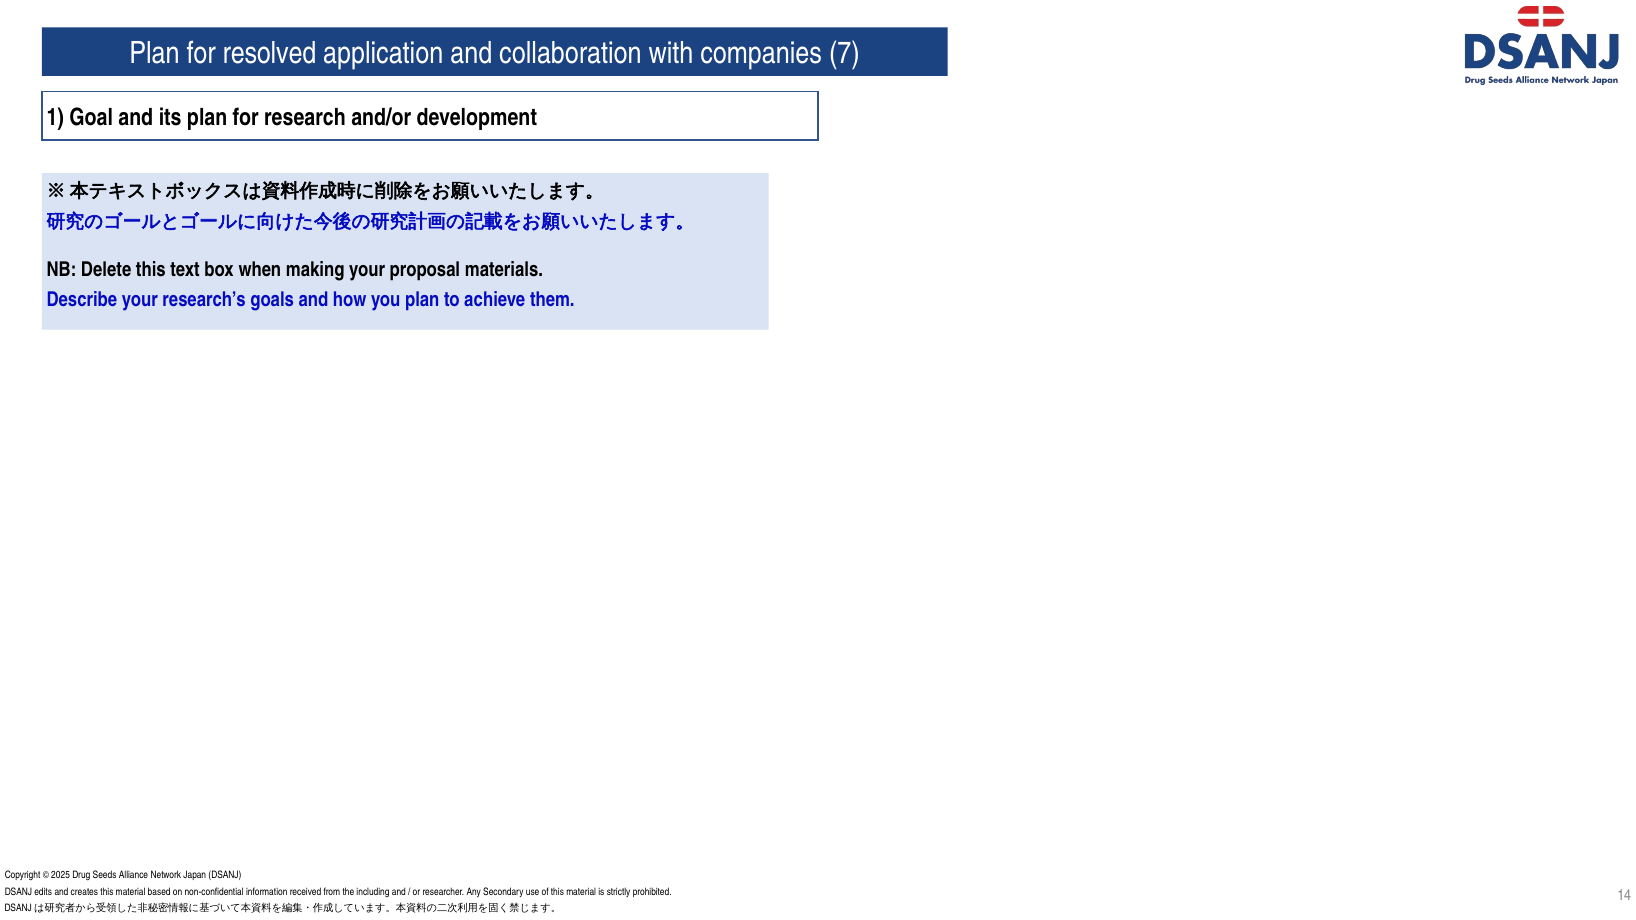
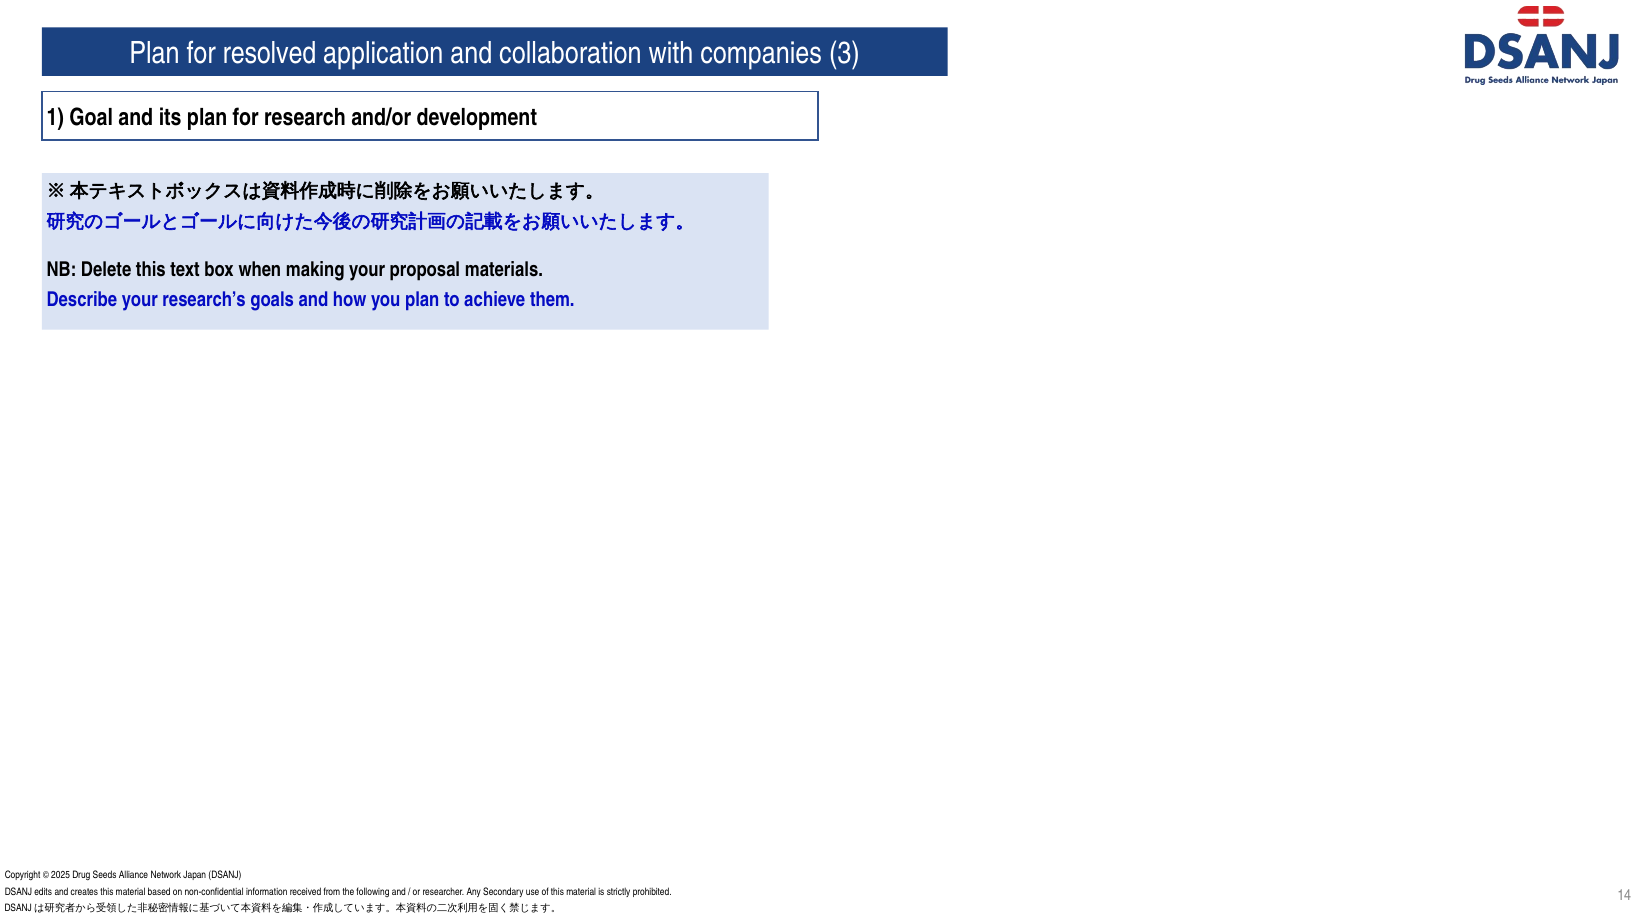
7: 7 -> 3
including: including -> following
